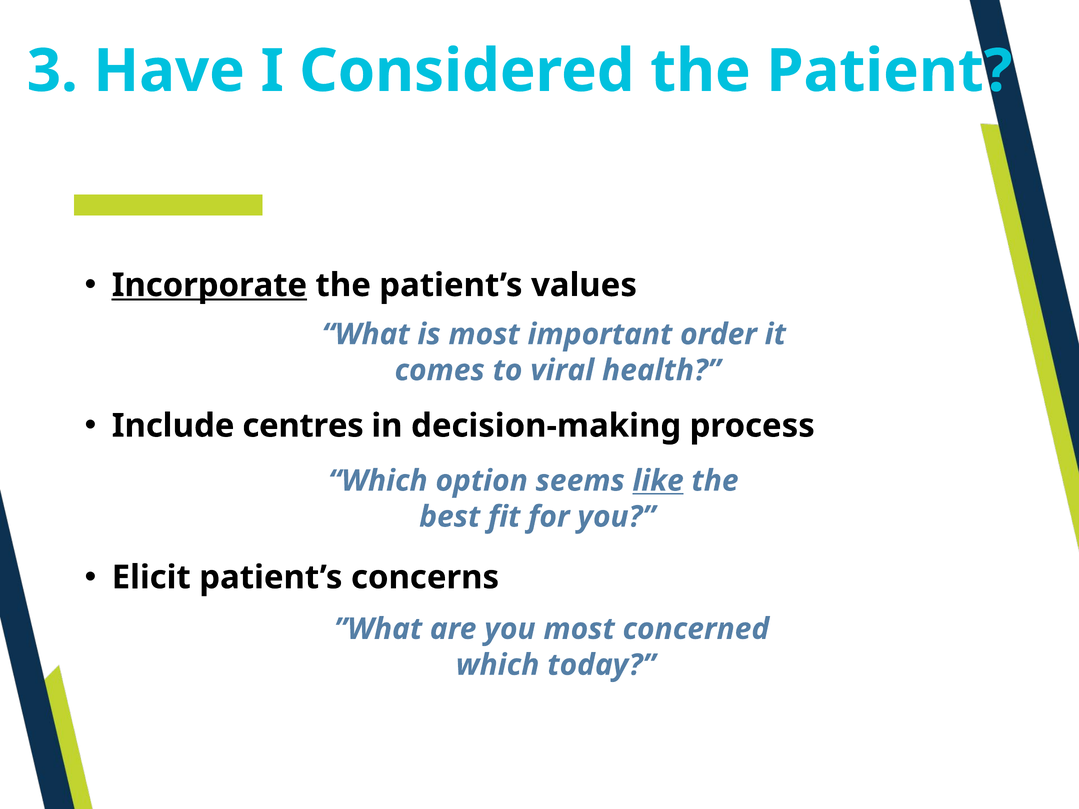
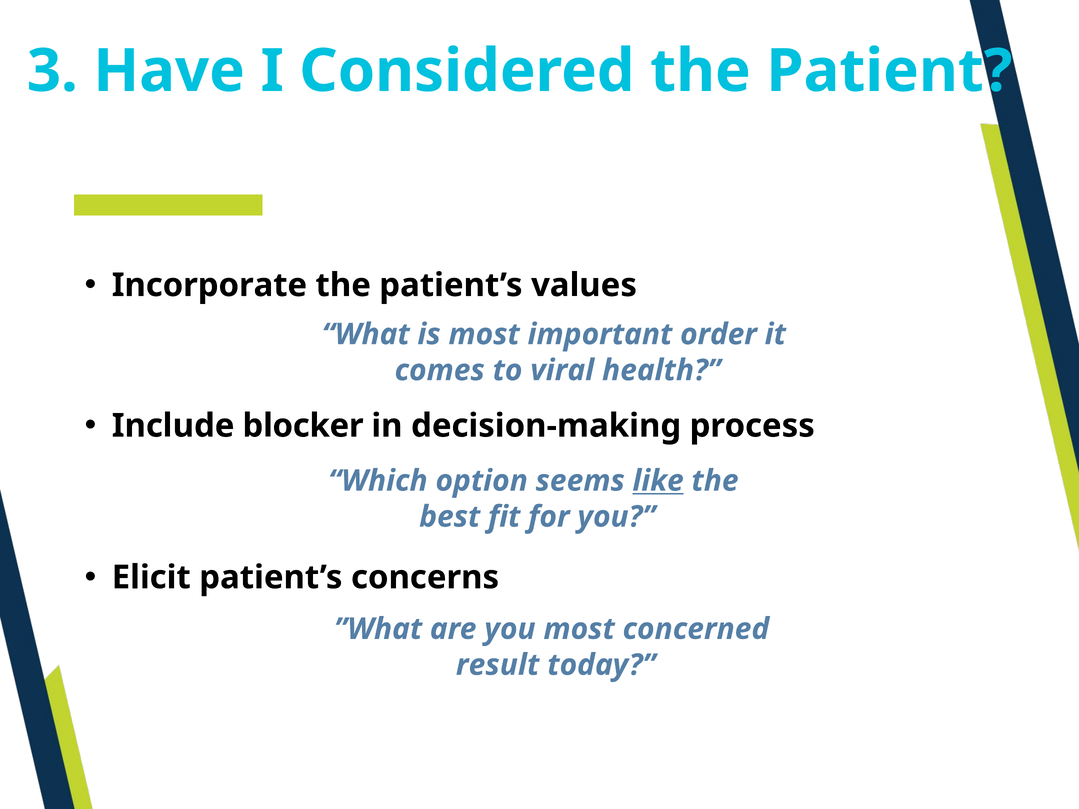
Incorporate underline: present -> none
centres: centres -> blocker
which at (498, 665): which -> result
